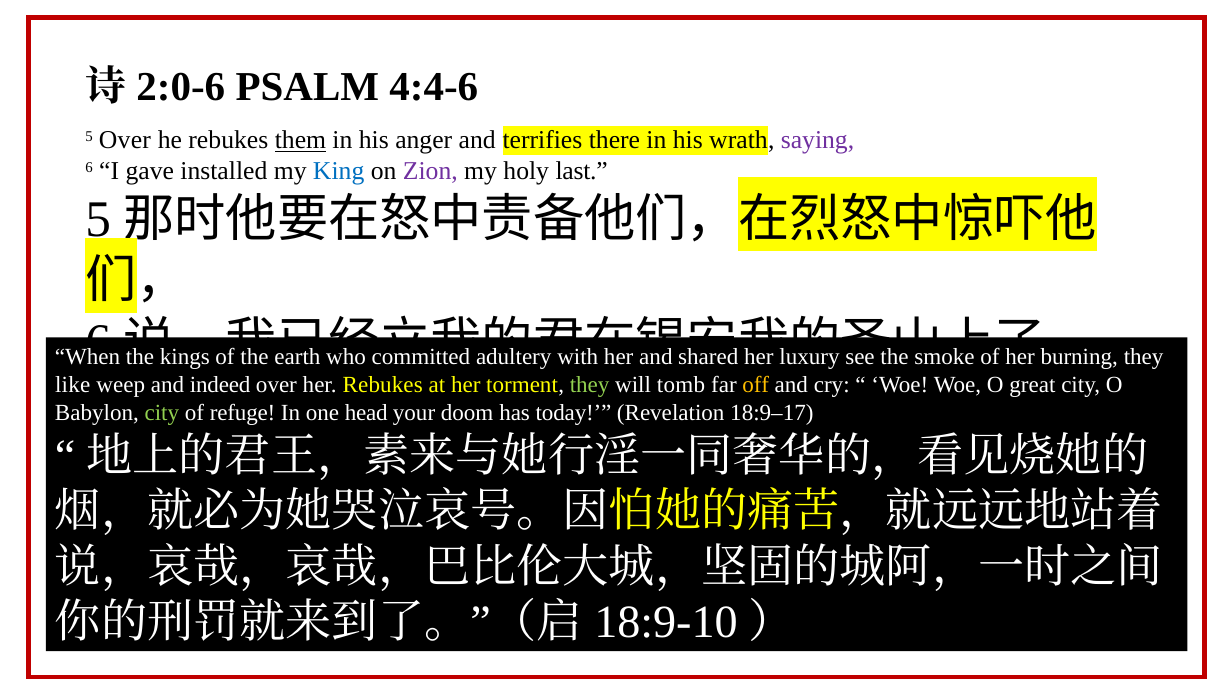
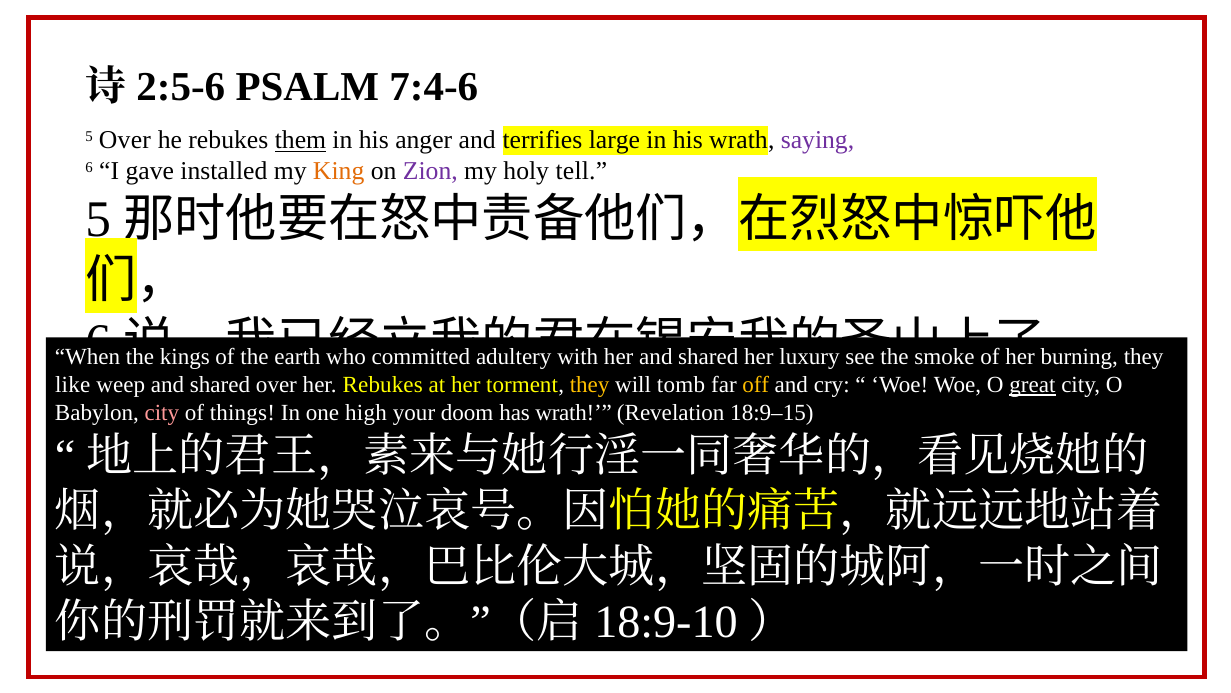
2:0-6: 2:0-6 -> 2:5-6
4:4-6: 4:4-6 -> 7:4-6
there: there -> large
King colour: blue -> orange
last: last -> tell
weep and indeed: indeed -> shared
they at (590, 385) colour: light green -> yellow
great underline: none -> present
city at (162, 412) colour: light green -> pink
refuge: refuge -> things
head: head -> high
has today: today -> wrath
18:9–17: 18:9–17 -> 18:9–15
